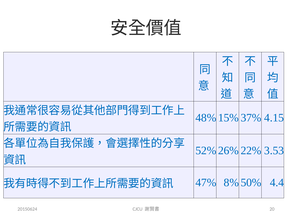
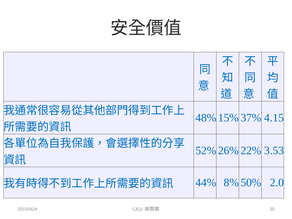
47%: 47% -> 44%
4.4: 4.4 -> 2.0
